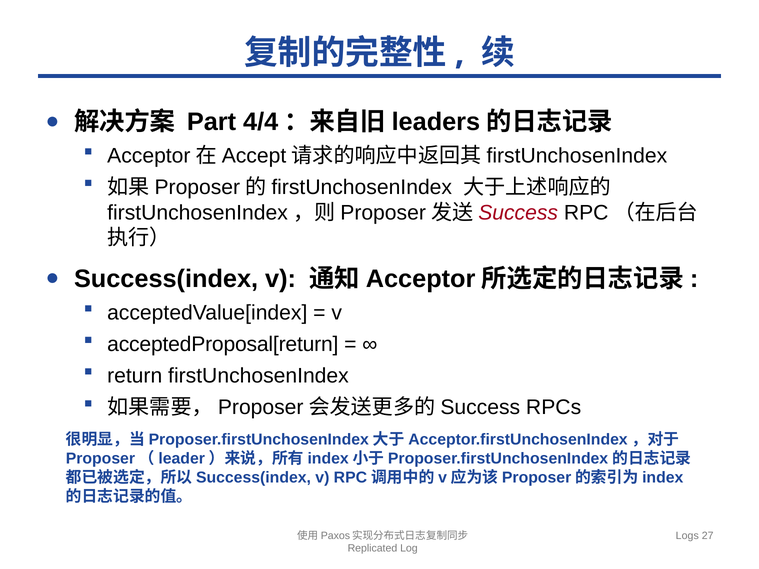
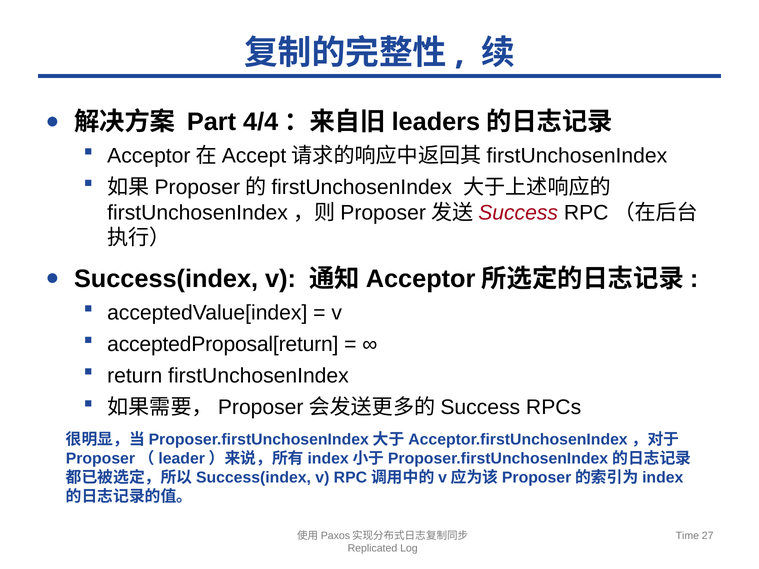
Logs: Logs -> Time
